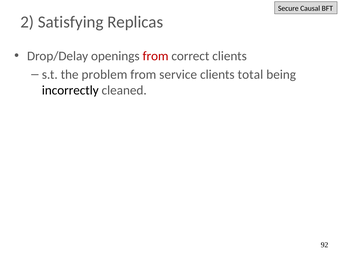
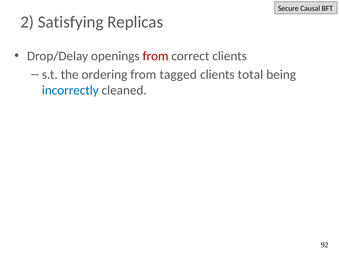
problem: problem -> ordering
service: service -> tagged
incorrectly colour: black -> blue
